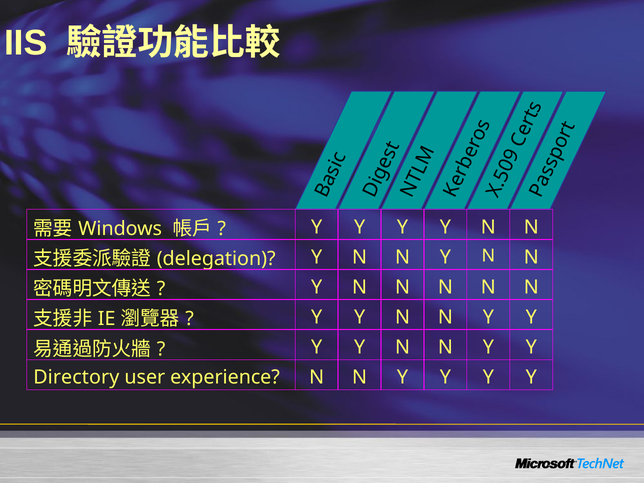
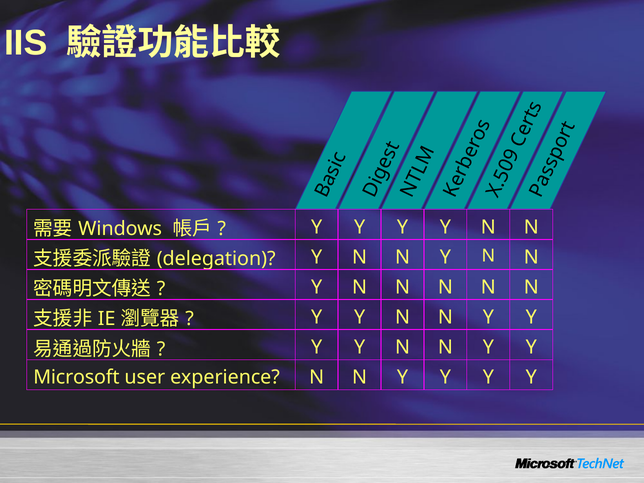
Directory: Directory -> Microsoft
